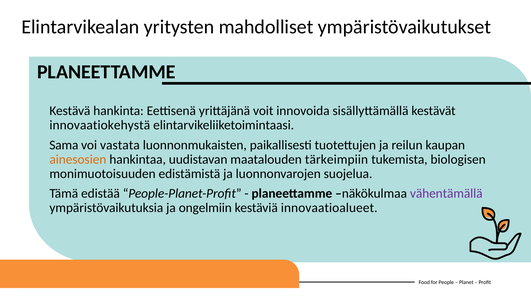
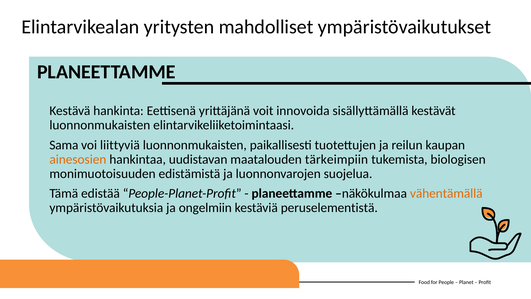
innovaatiokehystä at (100, 125): innovaatiokehystä -> luonnonmukaisten
vastata: vastata -> liittyviä
vähentämällä colour: purple -> orange
innovaatioalueet: innovaatioalueet -> peruselementistä
